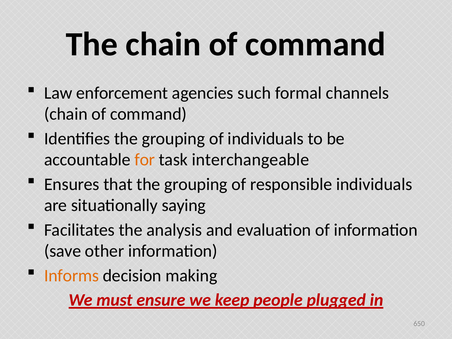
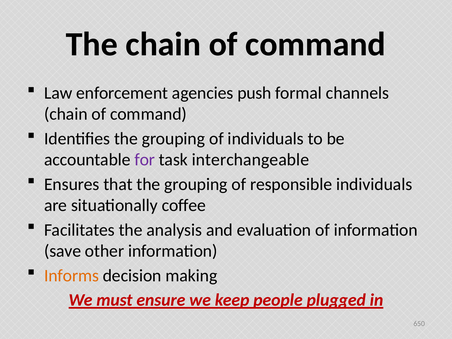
such: such -> push
for colour: orange -> purple
saying: saying -> coffee
